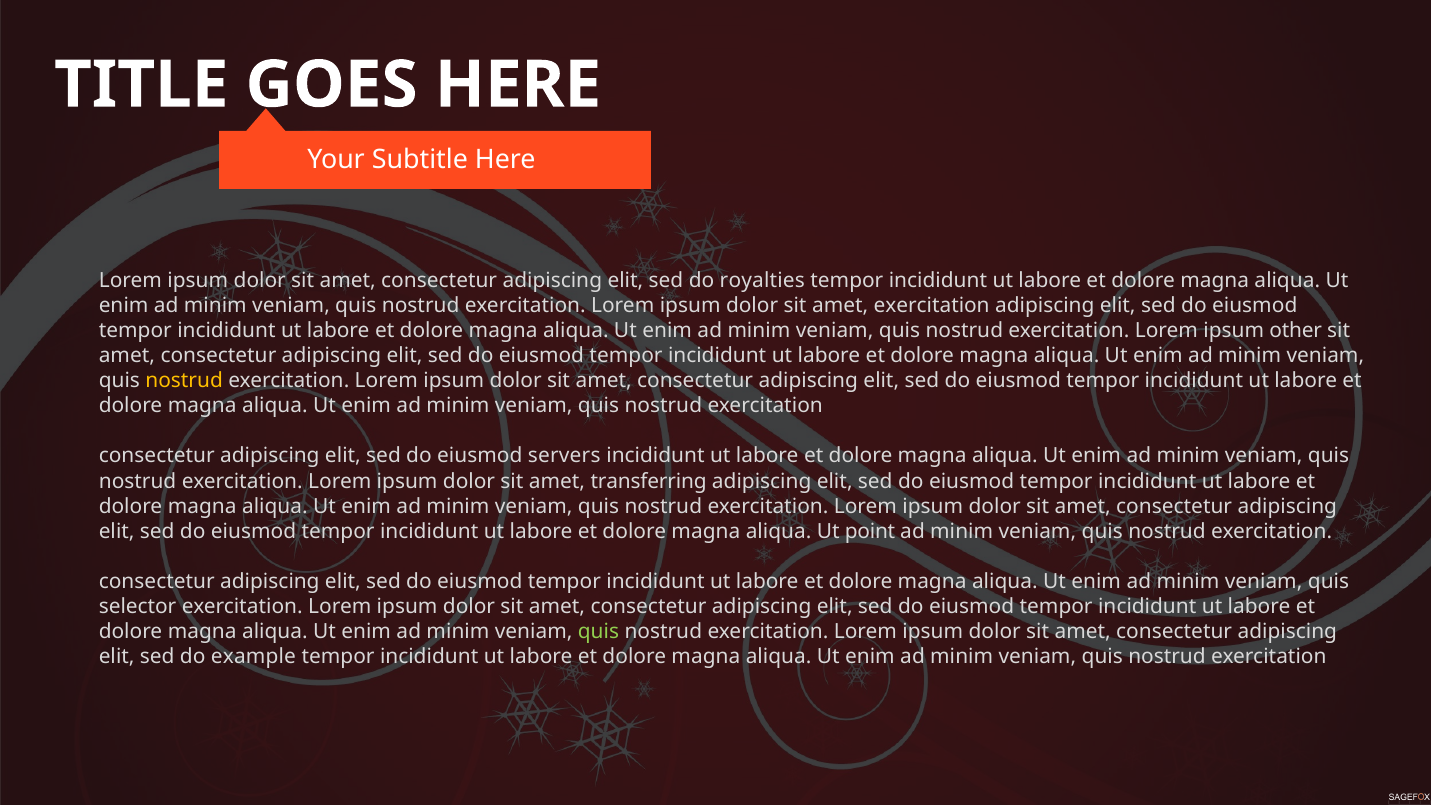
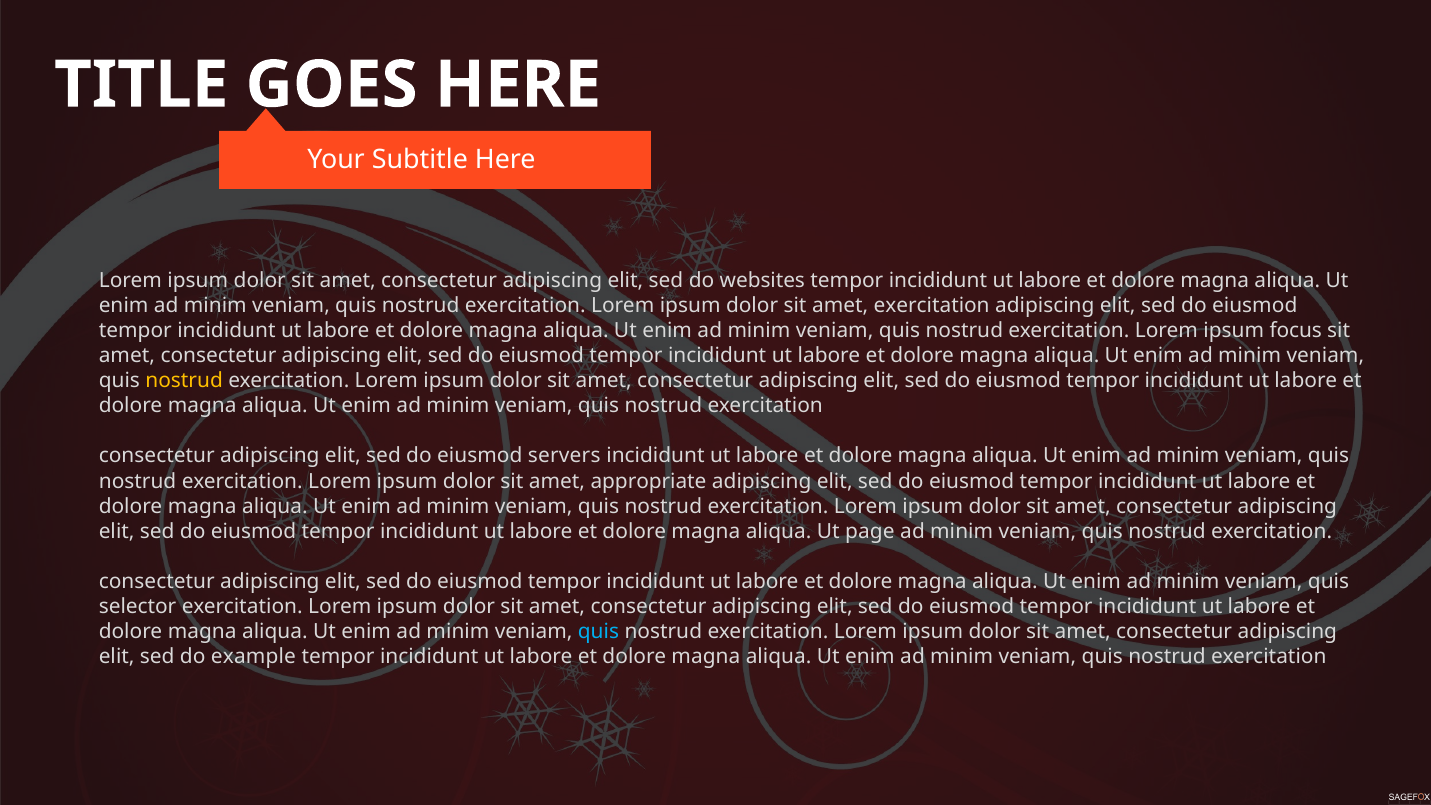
royalties: royalties -> websites
other: other -> focus
transferring: transferring -> appropriate
point: point -> page
quis at (598, 631) colour: light green -> light blue
